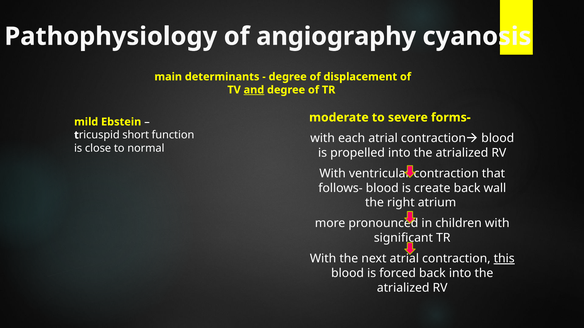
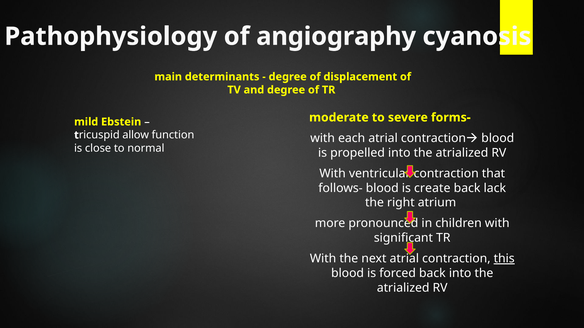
and underline: present -> none
short: short -> allow
wall: wall -> lack
